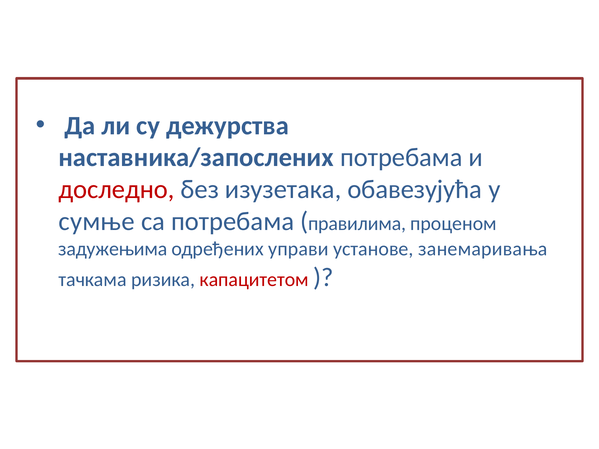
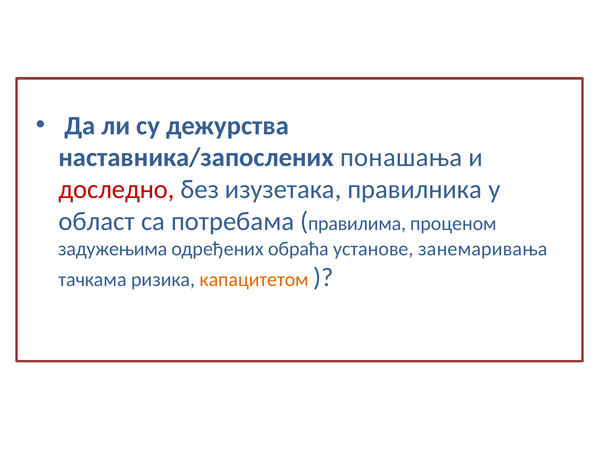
наставника/запослених потребама: потребама -> понашања
обавезујућа: обавезујућа -> правилника
сумње: сумње -> област
управи: управи -> обраћа
капацитетом colour: red -> orange
